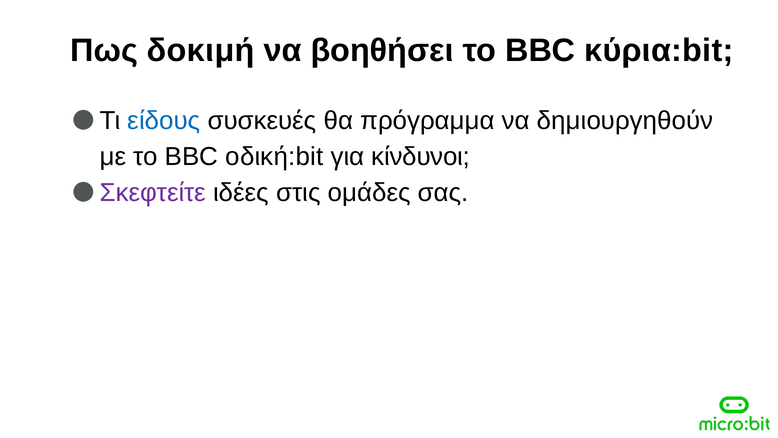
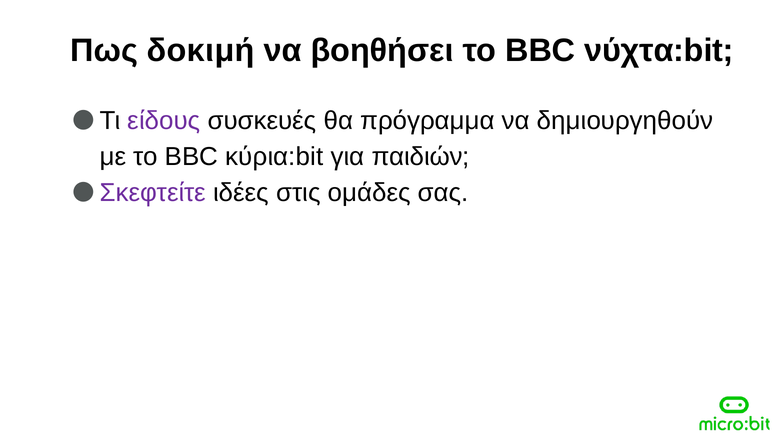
κύρια:bit: κύρια:bit -> νύχτα:bit
είδους colour: blue -> purple
οδική:bit: οδική:bit -> κύρια:bit
κίνδυνοι: κίνδυνοι -> παιδιών
